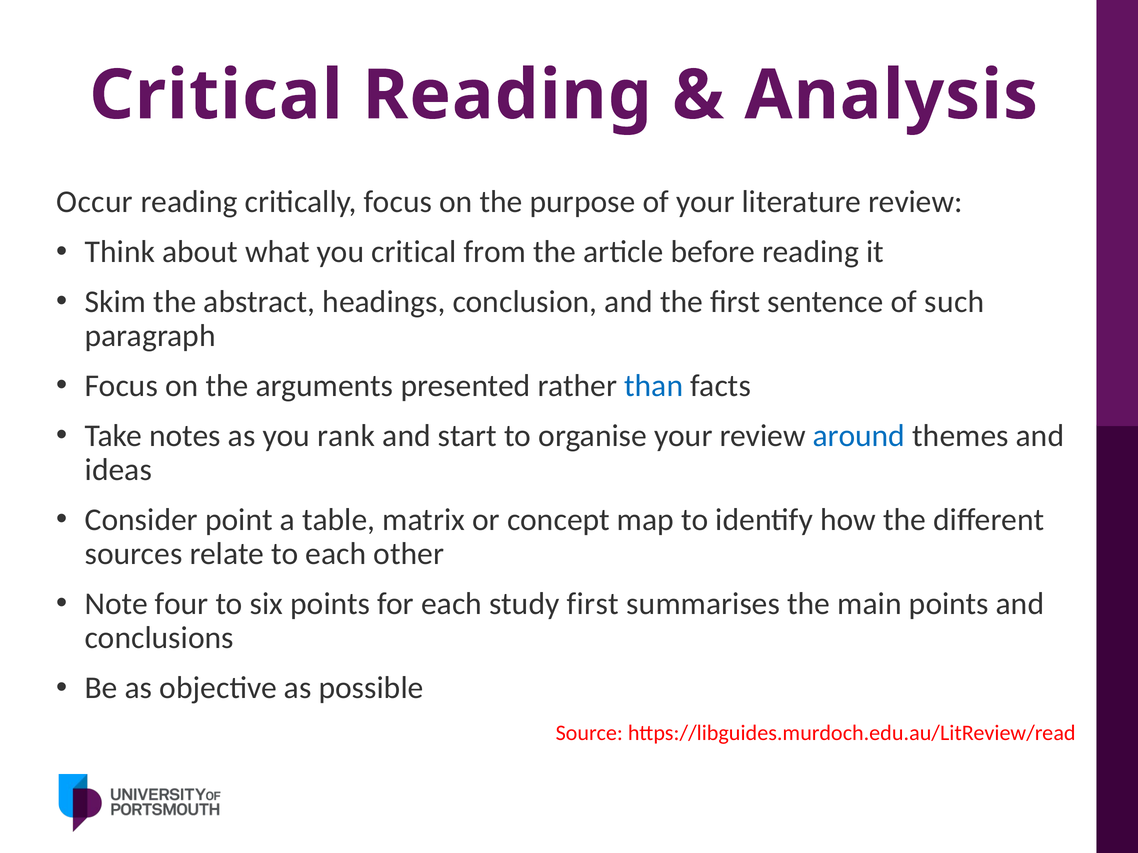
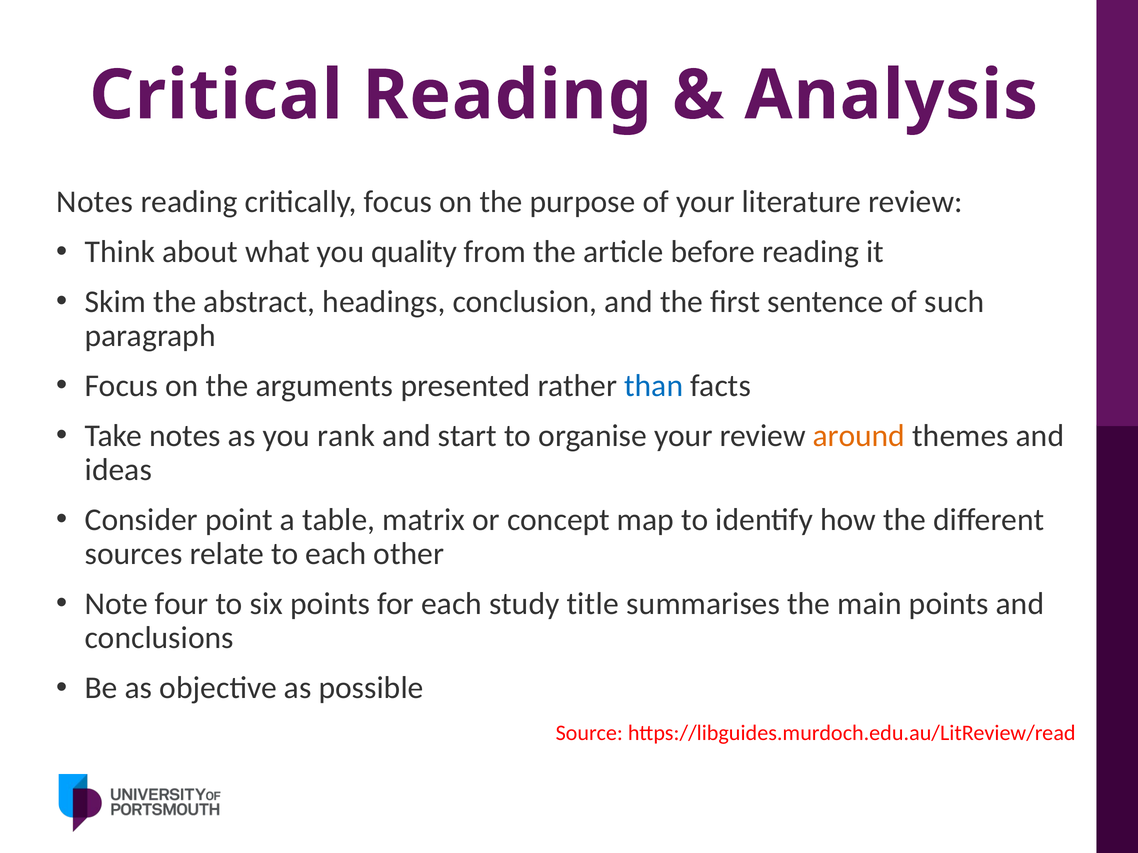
Occur at (95, 202): Occur -> Notes
you critical: critical -> quality
around colour: blue -> orange
study first: first -> title
